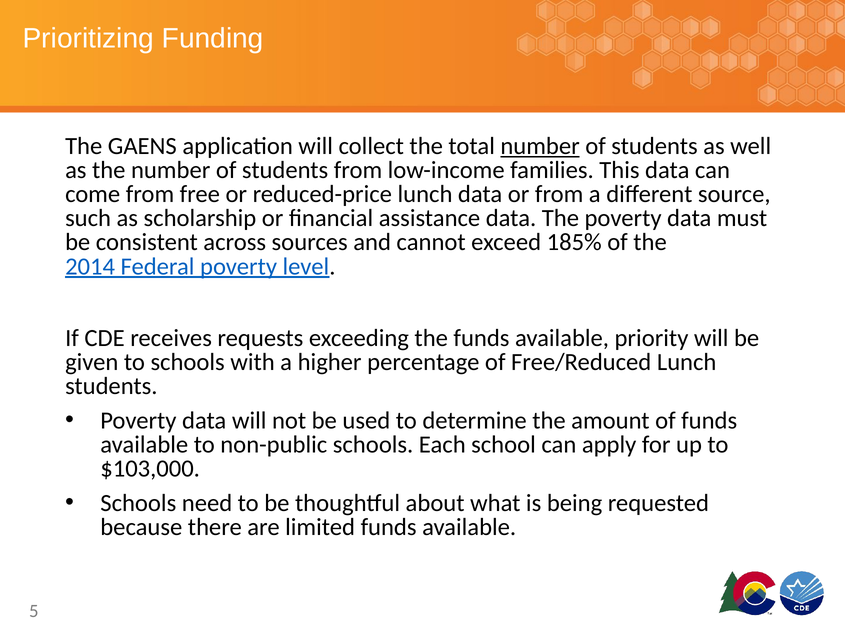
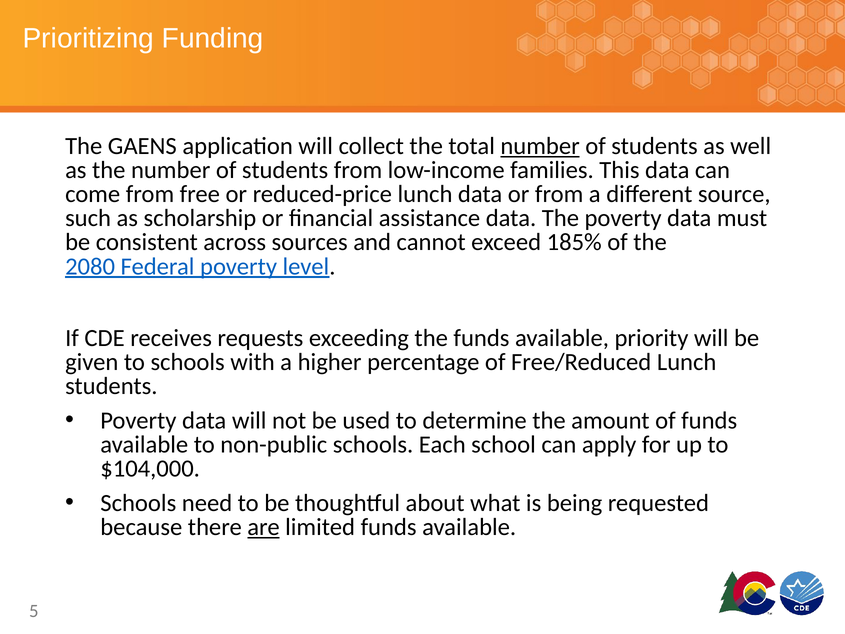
2014: 2014 -> 2080
$103,000: $103,000 -> $104,000
are underline: none -> present
